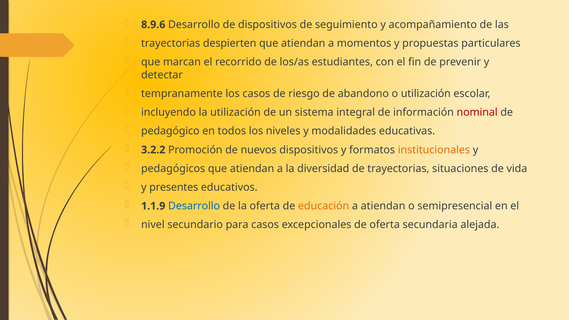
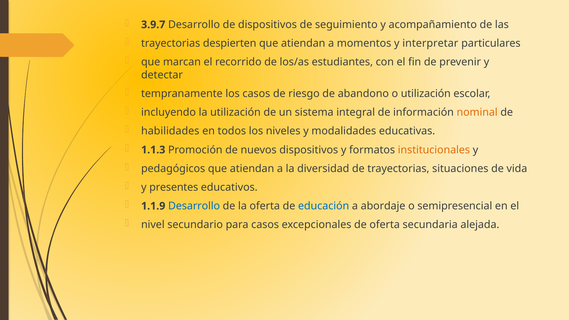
8.9.6: 8.9.6 -> 3.9.7
propuestas: propuestas -> interpretar
nominal colour: red -> orange
pedagógico: pedagógico -> habilidades
3.2.2: 3.2.2 -> 1.1.3
educación colour: orange -> blue
a atiendan: atiendan -> abordaje
